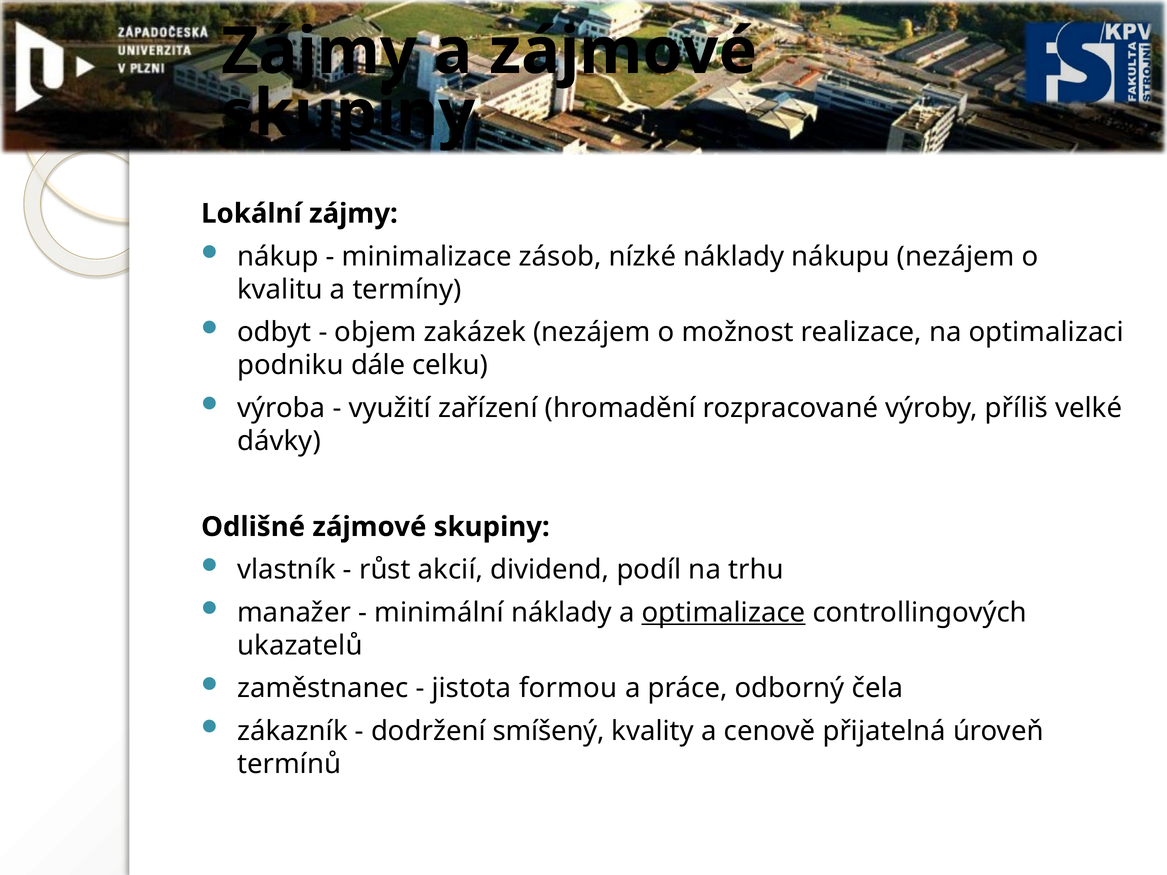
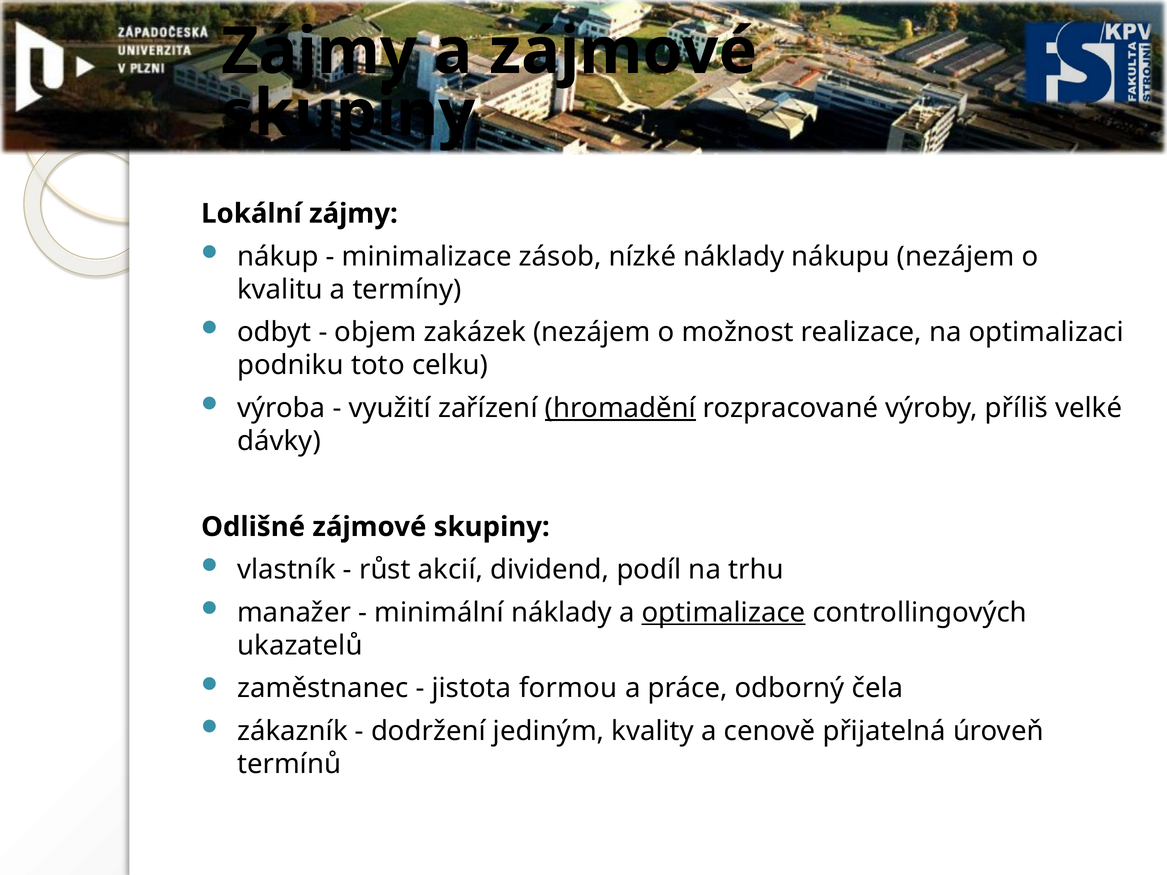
dále: dále -> toto
hromadění underline: none -> present
smíšený: smíšený -> jediným
